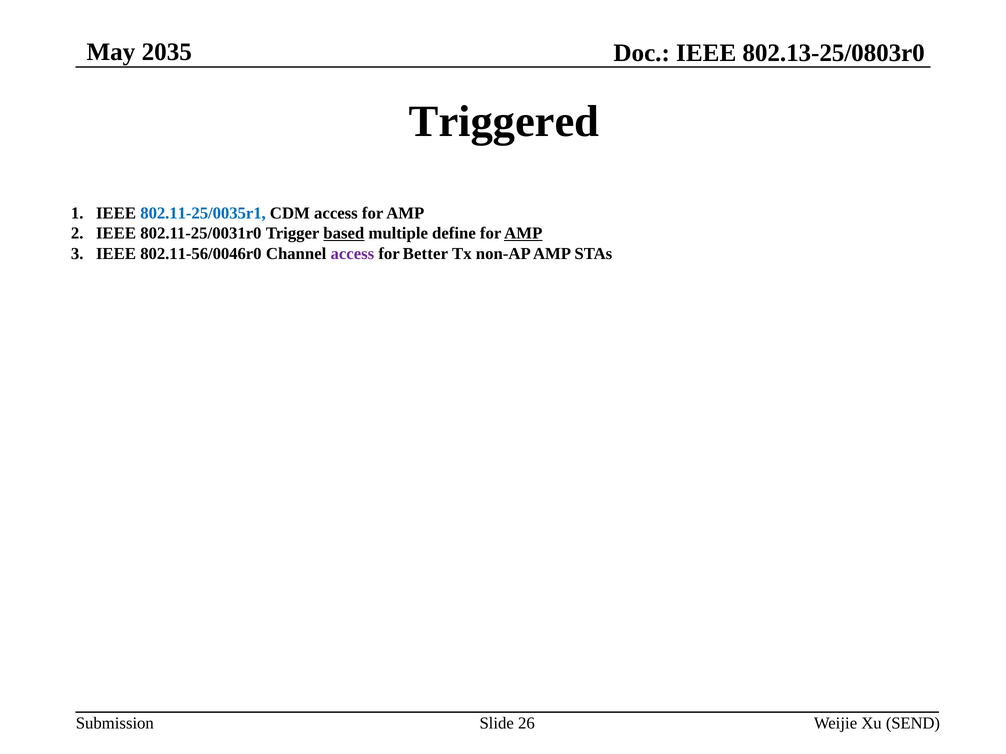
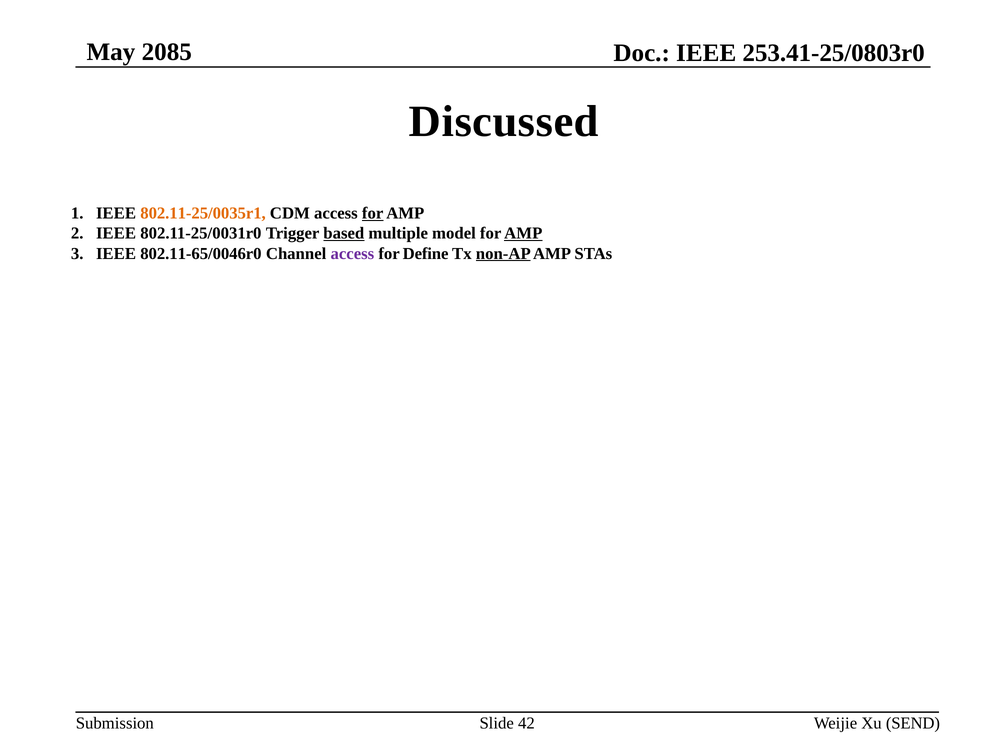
2035: 2035 -> 2085
802.13-25/0803r0: 802.13-25/0803r0 -> 253.41-25/0803r0
Triggered: Triggered -> Discussed
802.11-25/0035r1 colour: blue -> orange
for at (373, 213) underline: none -> present
define: define -> model
802.11-56/0046r0: 802.11-56/0046r0 -> 802.11-65/0046r0
Better: Better -> Define
non-AP underline: none -> present
26: 26 -> 42
